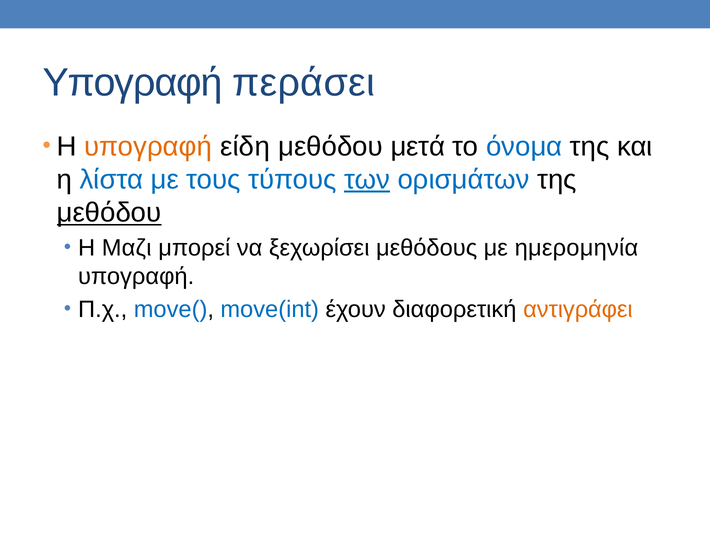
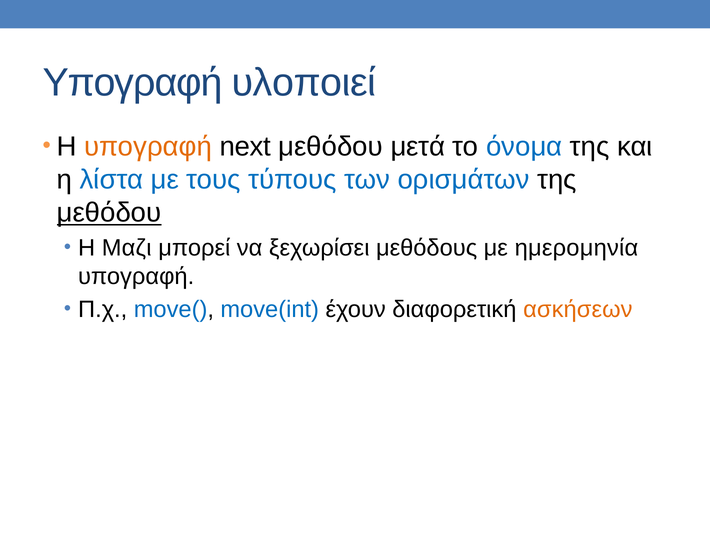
περάσει: περάσει -> υλοποιεί
είδη: είδη -> next
των underline: present -> none
αντιγράφει: αντιγράφει -> ασκήσεων
